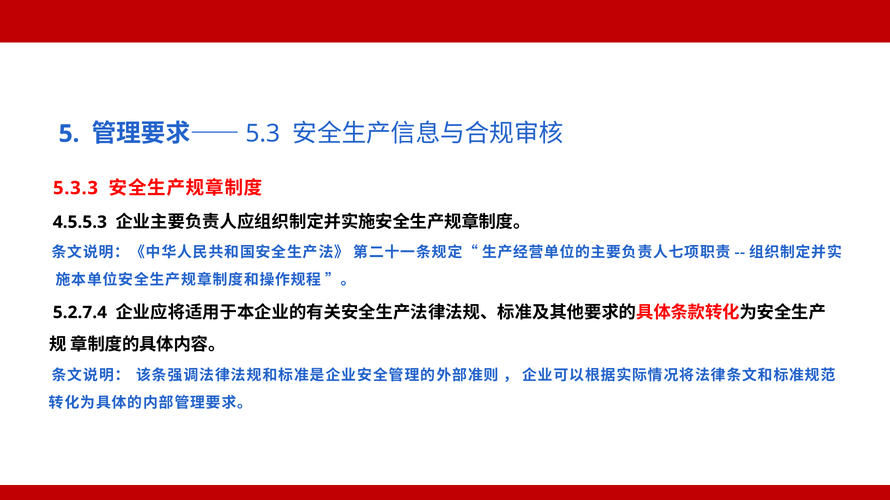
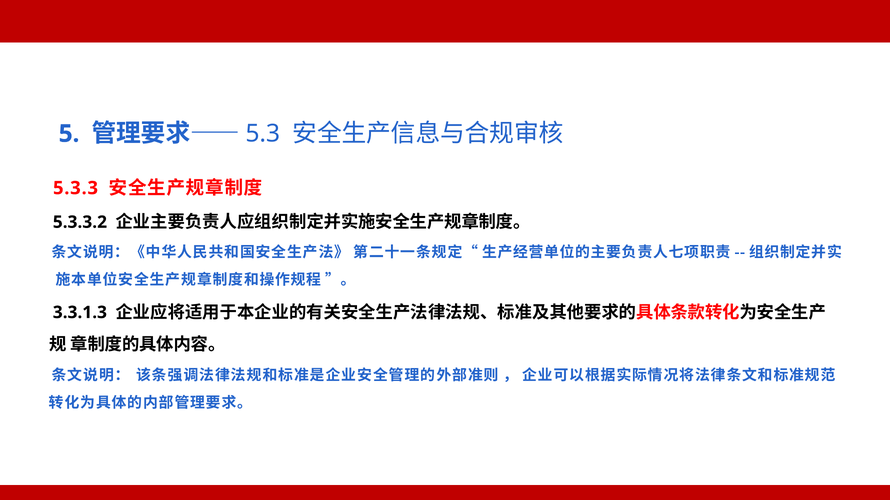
4.5.5.3: 4.5.5.3 -> 5.3.3.2
5.2.7.4: 5.2.7.4 -> 3.3.1.3
